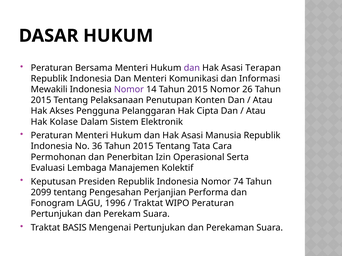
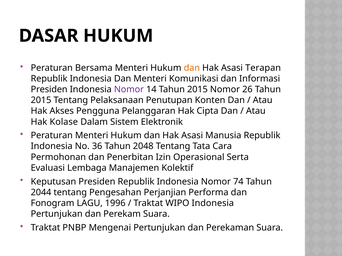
dan at (192, 68) colour: purple -> orange
Mewakili at (49, 90): Mewakili -> Presiden
36 Tahun 2015: 2015 -> 2048
2099: 2099 -> 2044
WIPO Peraturan: Peraturan -> Indonesia
BASIS: BASIS -> PNBP
